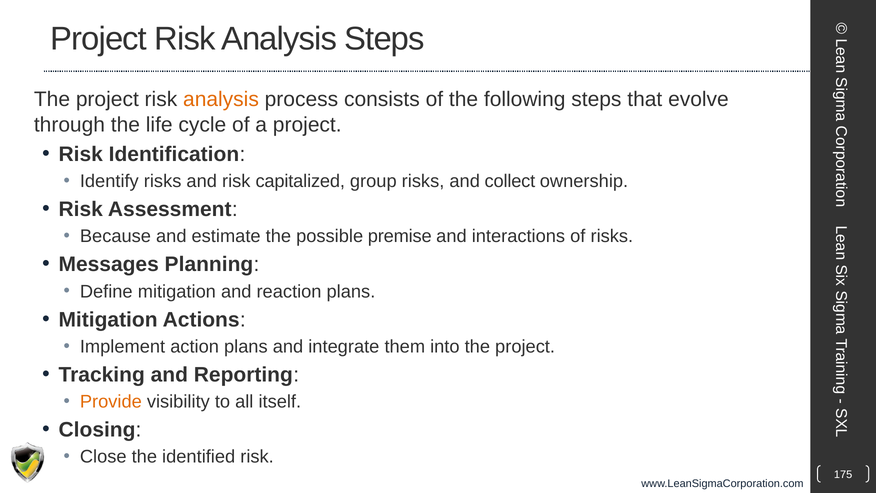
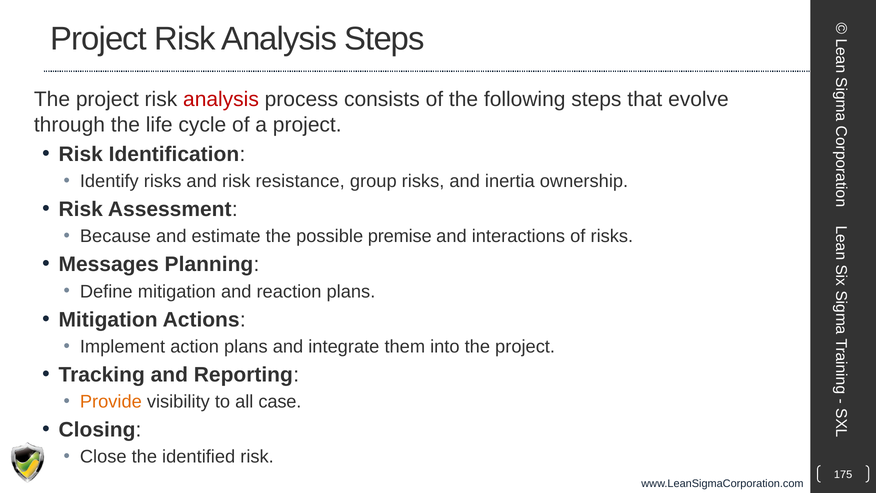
analysis at (221, 99) colour: orange -> red
capitalized: capitalized -> resistance
collect: collect -> inertia
itself: itself -> case
